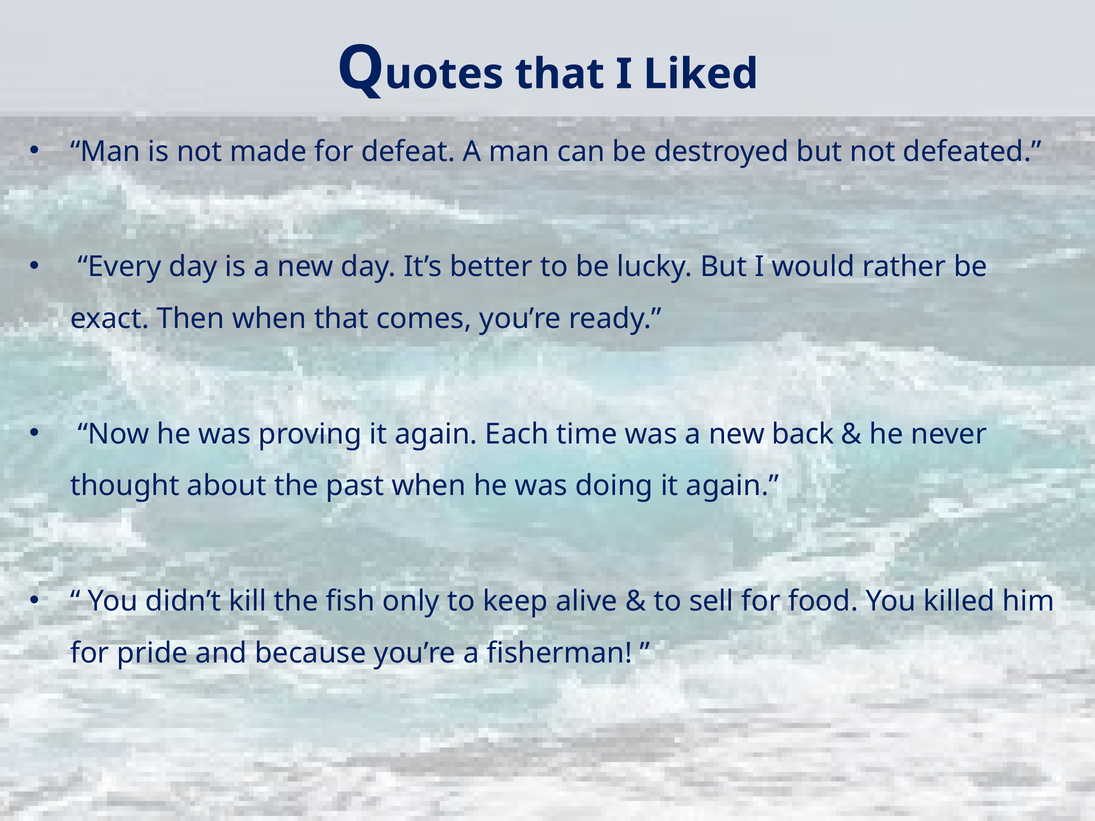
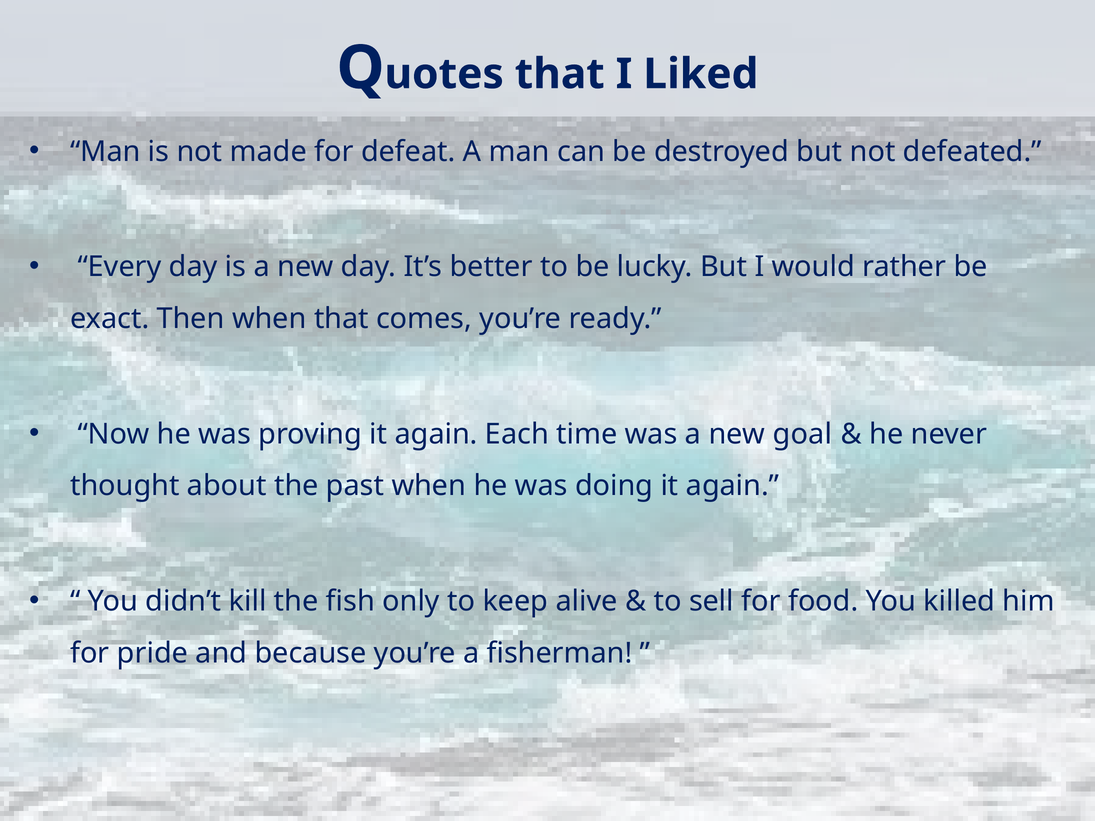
back: back -> goal
